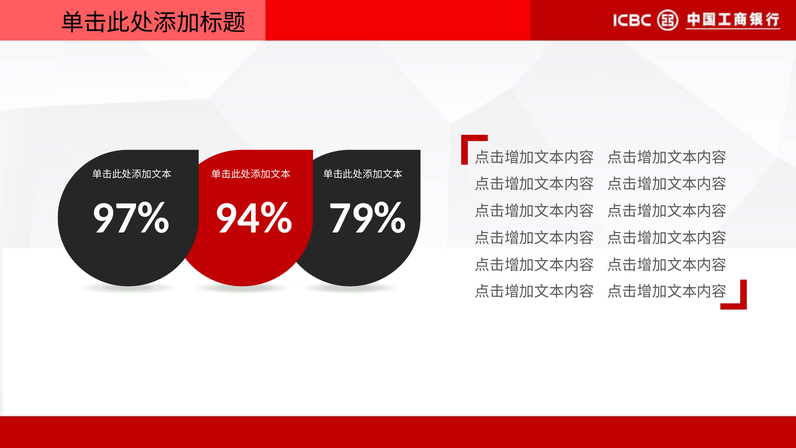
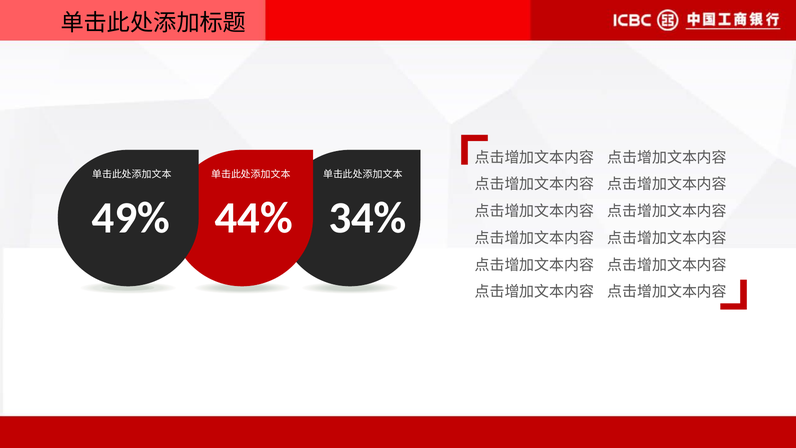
97%: 97% -> 49%
94%: 94% -> 44%
79%: 79% -> 34%
